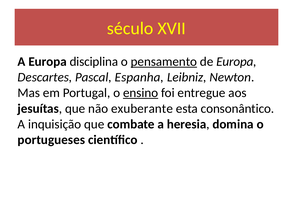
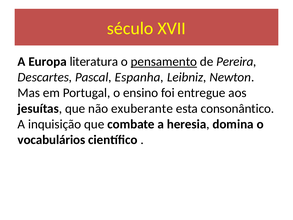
disciplina: disciplina -> literatura
de Europa: Europa -> Pereira
ensino underline: present -> none
portugueses: portugueses -> vocabulários
